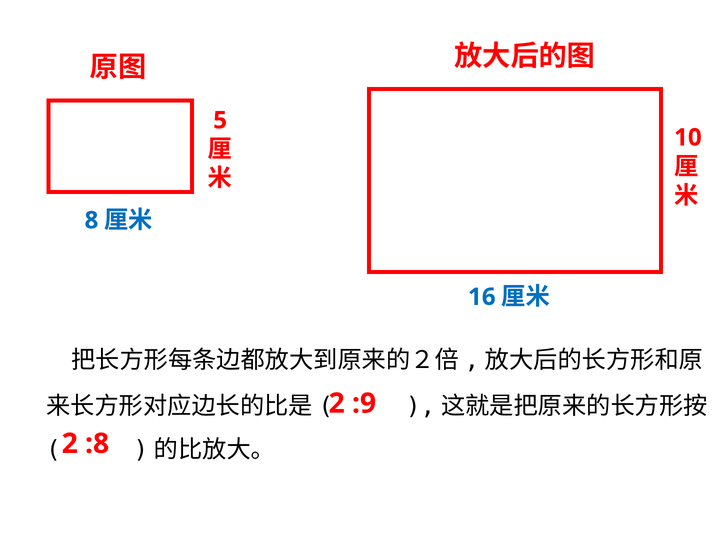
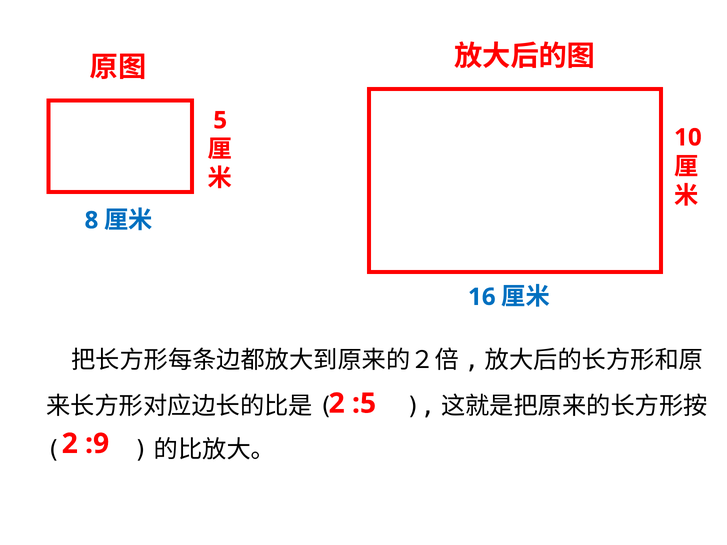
:9: :9 -> :5
:8: :8 -> :9
